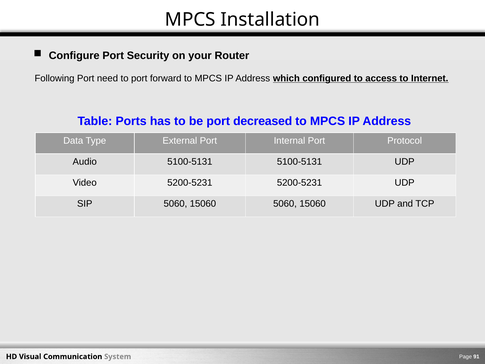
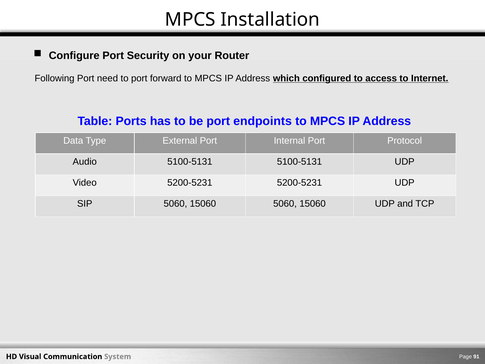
decreased: decreased -> endpoints
